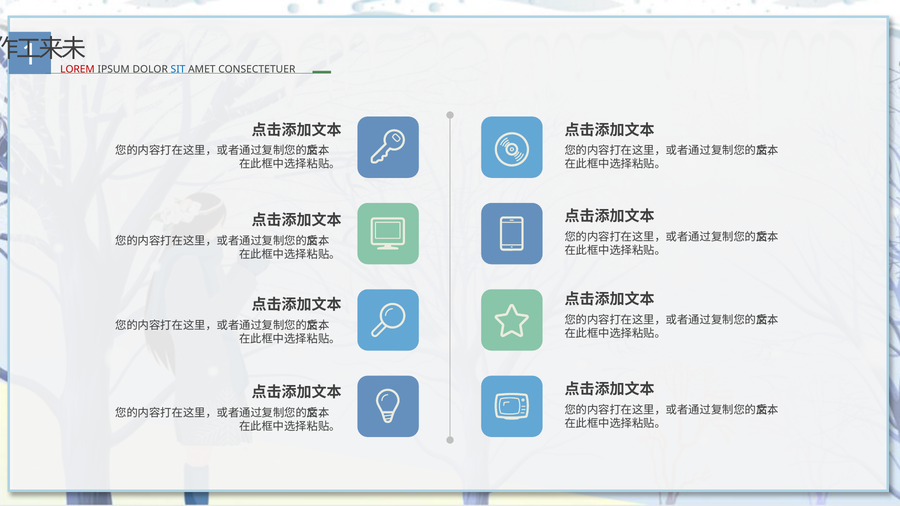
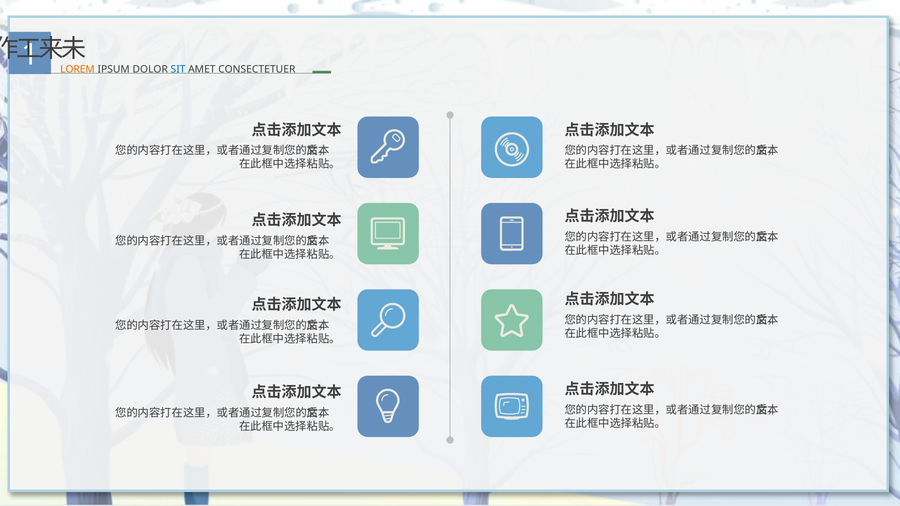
LOREM colour: red -> orange
